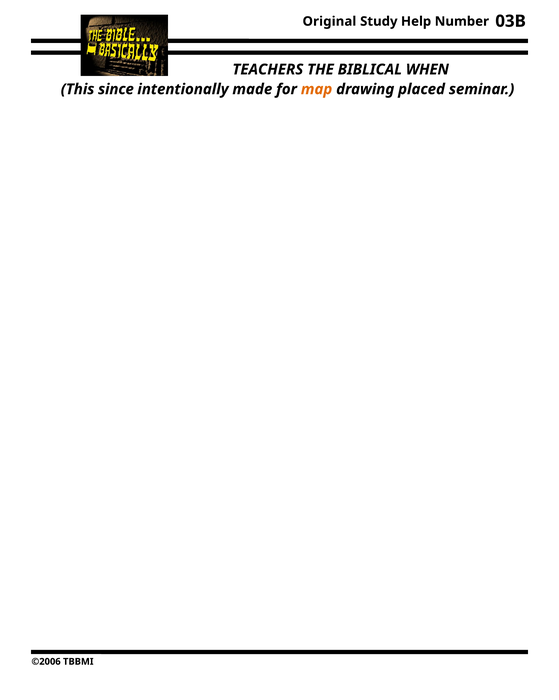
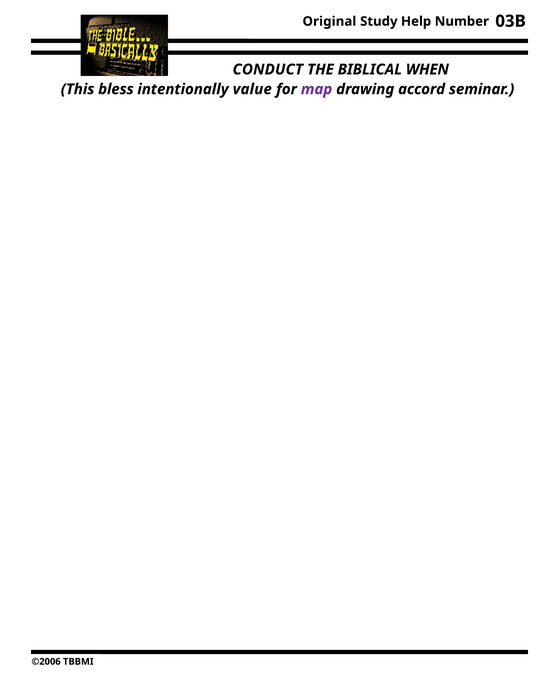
TEACHERS: TEACHERS -> CONDUCT
since: since -> bless
made: made -> value
map colour: orange -> purple
placed: placed -> accord
